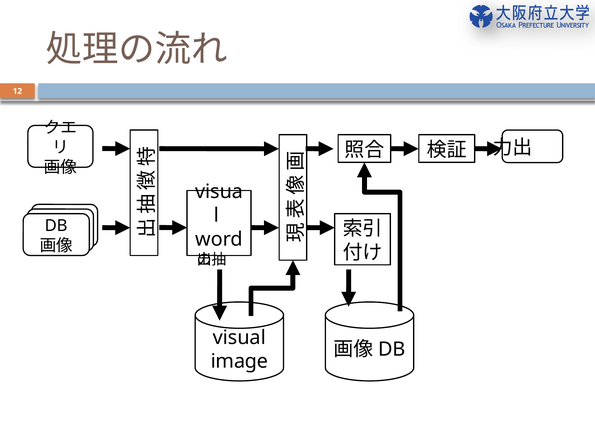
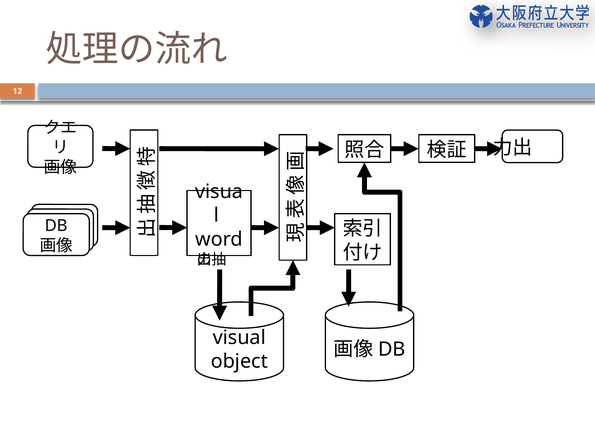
image: image -> object
